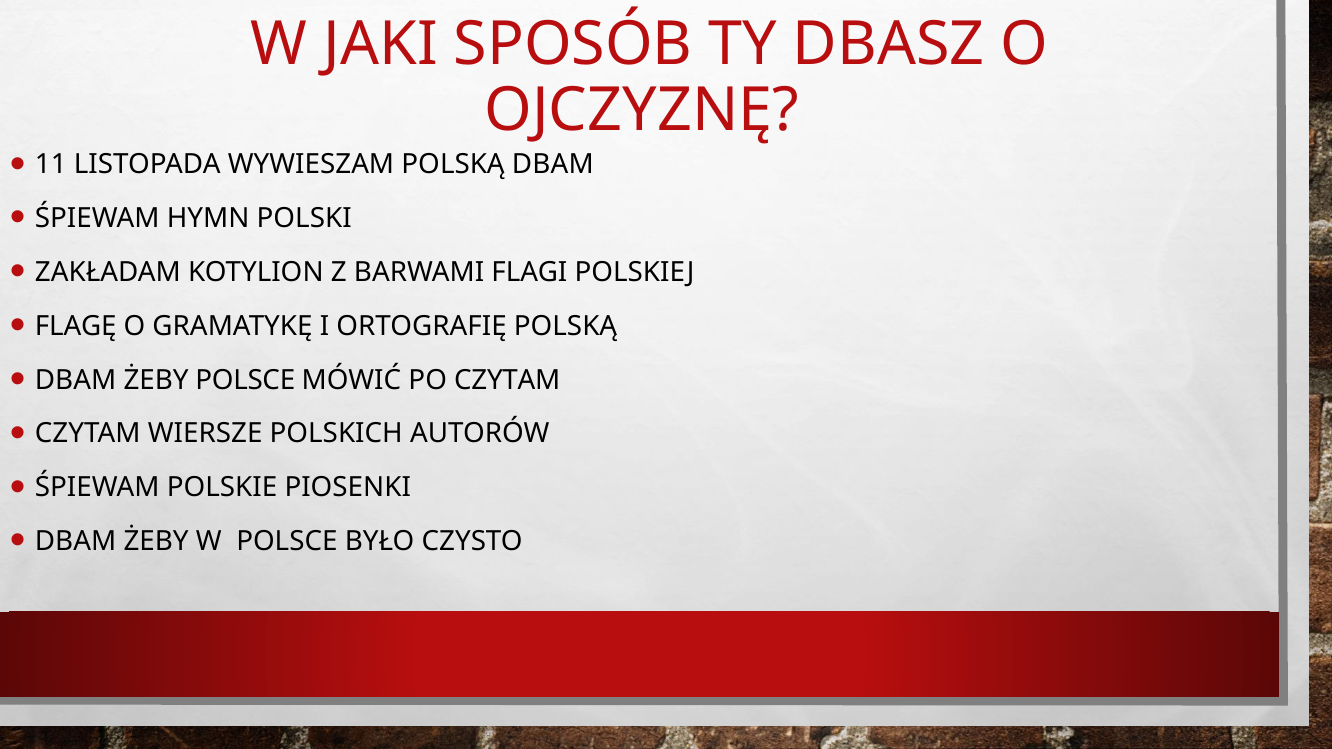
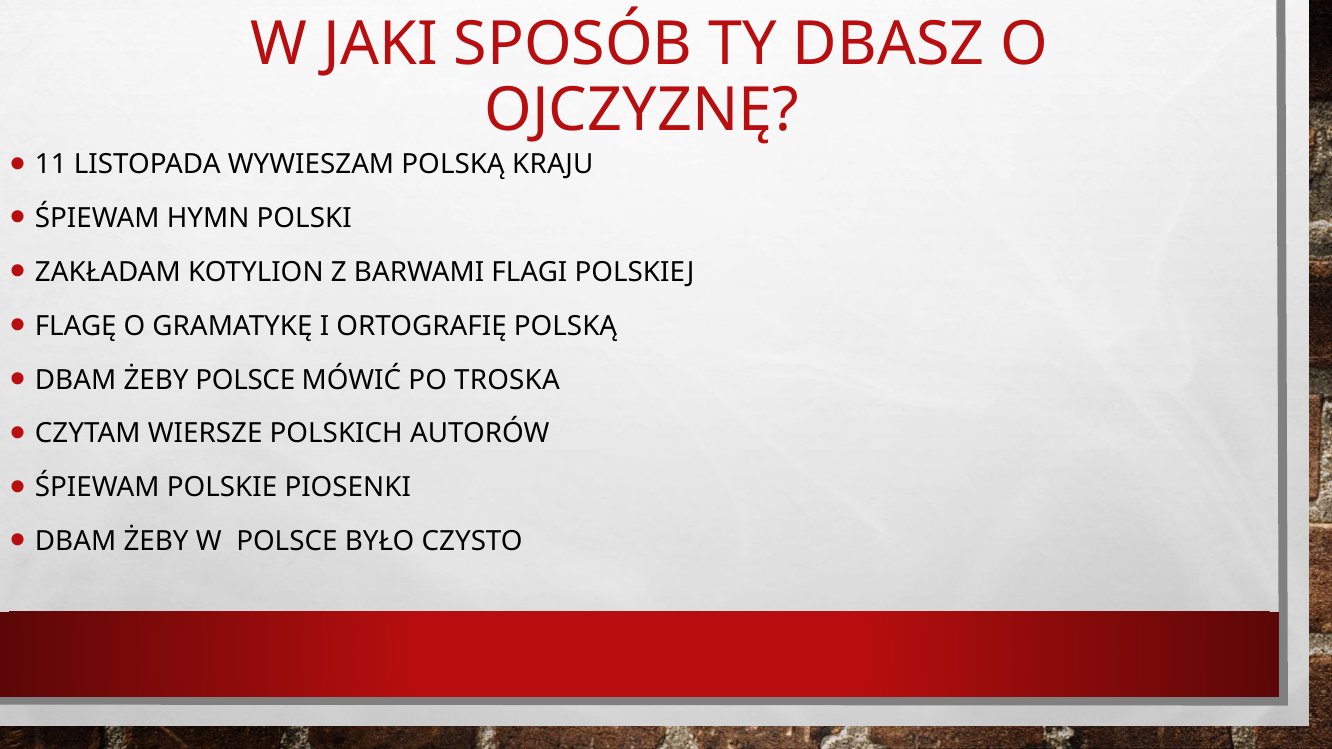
POLSKĄ DBAM: DBAM -> KRAJU
PO CZYTAM: CZYTAM -> TROSKA
